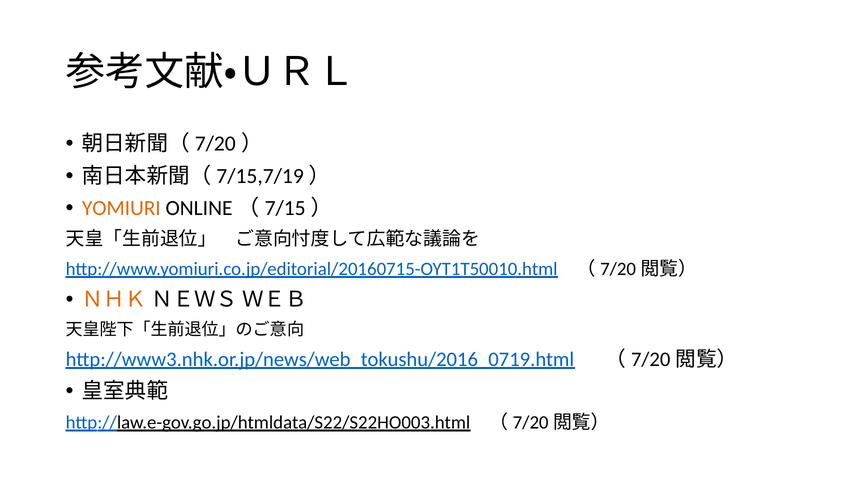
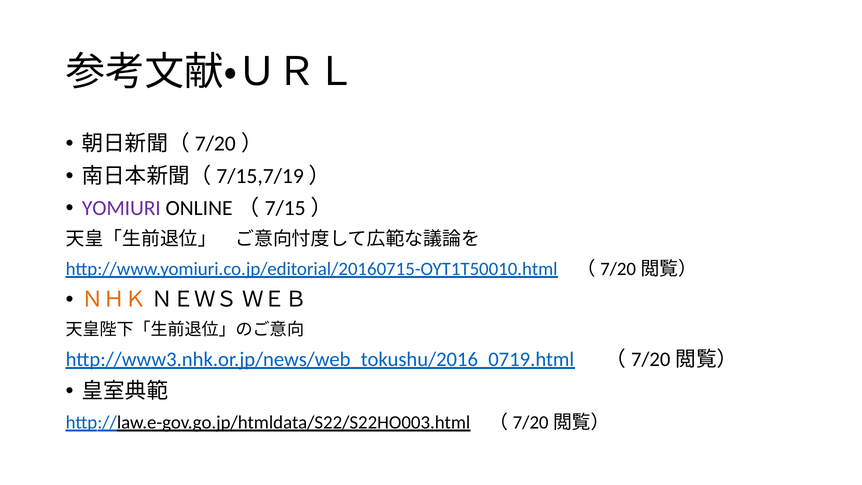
YOMIURI colour: orange -> purple
